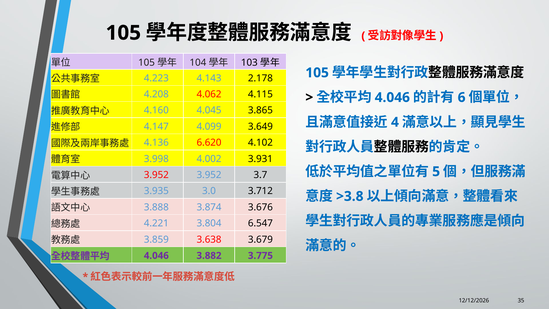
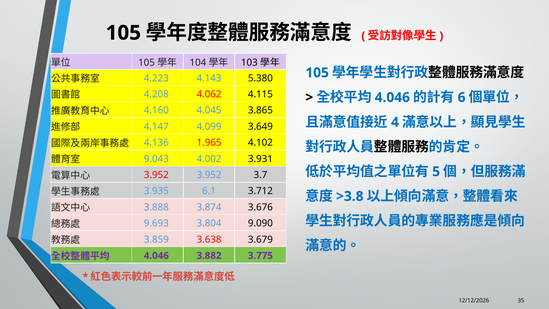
2.178: 2.178 -> 5.380
6.620: 6.620 -> 1.965
3.998: 3.998 -> 9.043
3.0: 3.0 -> 6.1
4.221: 4.221 -> 9.693
6.547: 6.547 -> 9.090
